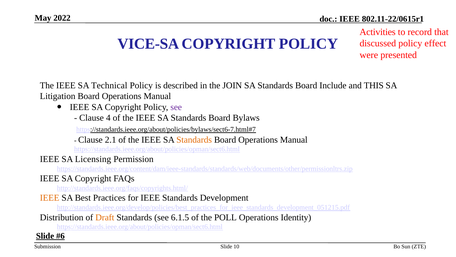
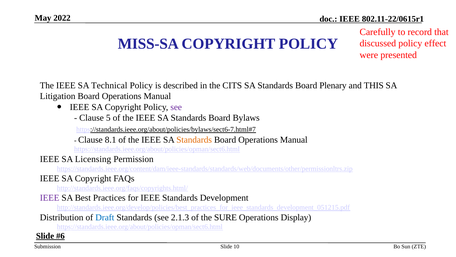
Activities: Activities -> Carefully
VICE-SA: VICE-SA -> MISS-SA
JOIN: JOIN -> CITS
Include: Include -> Plenary
4: 4 -> 5
2.1: 2.1 -> 8.1
IEEE at (50, 198) colour: orange -> purple
Draft colour: orange -> blue
6.1.5: 6.1.5 -> 2.1.3
POLL: POLL -> SURE
Identity: Identity -> Display
